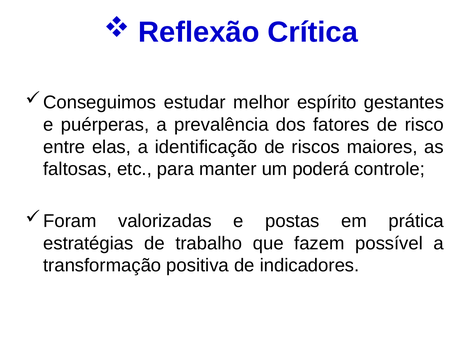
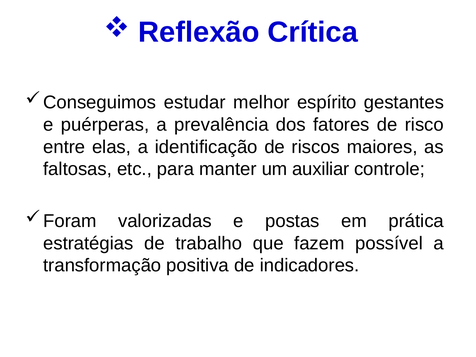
poderá: poderá -> auxiliar
